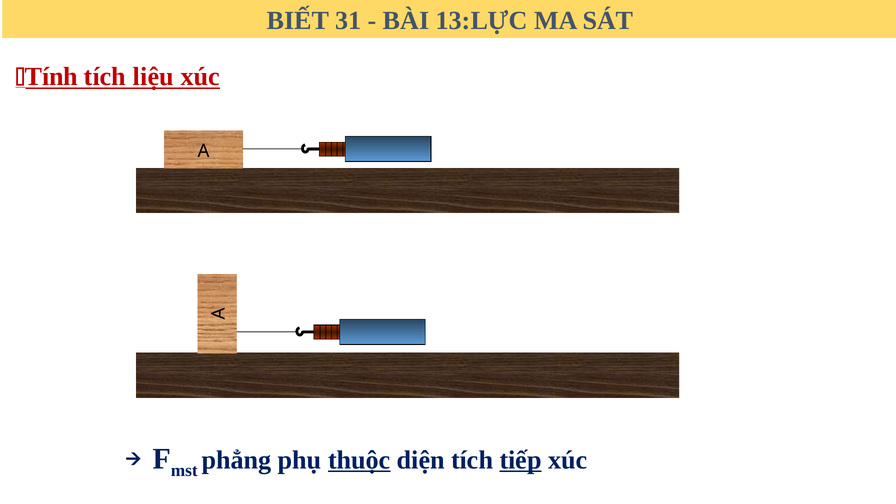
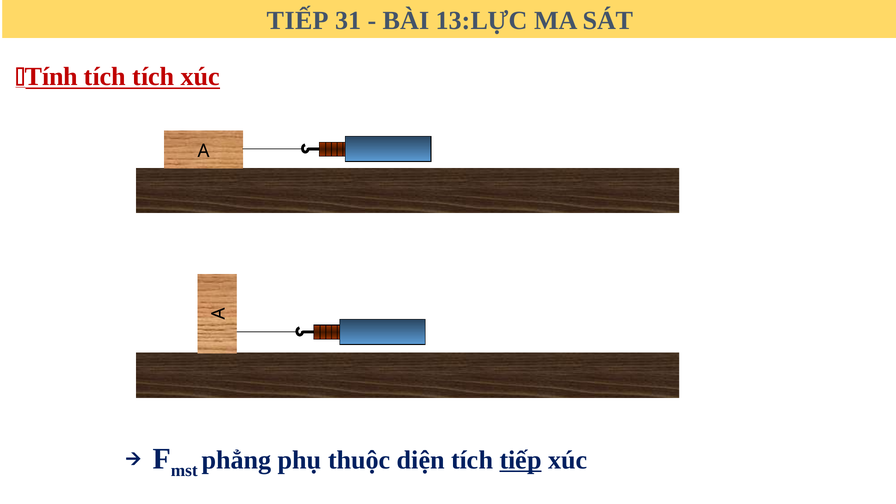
BIẾT at (298, 21): BIẾT -> TIẾP
tích liệu: liệu -> tích
thuộc underline: present -> none
